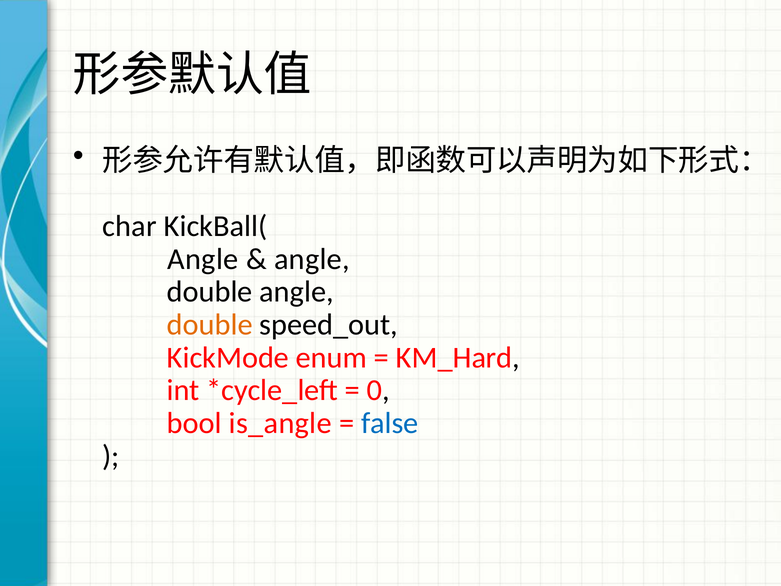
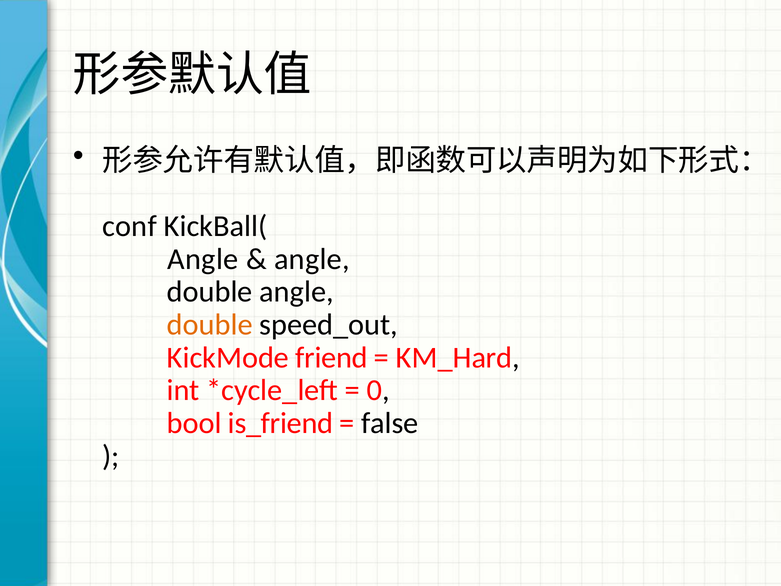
char: char -> conf
enum: enum -> friend
is_angle: is_angle -> is_friend
false colour: blue -> black
